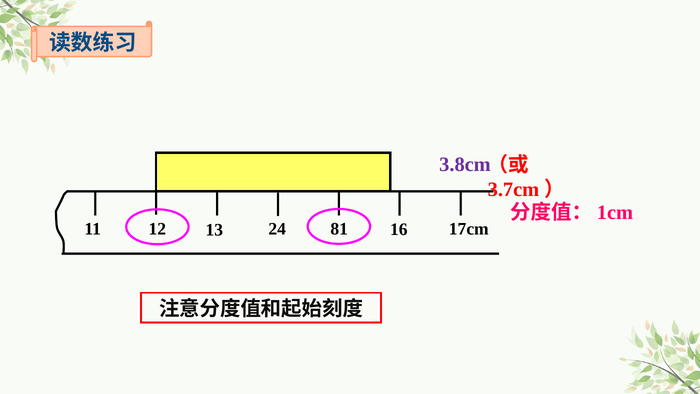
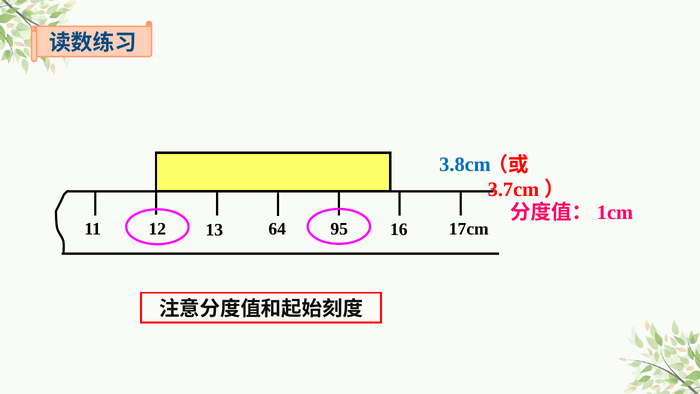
3.8cm colour: purple -> blue
24: 24 -> 64
81: 81 -> 95
